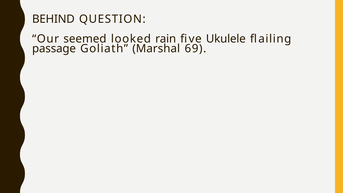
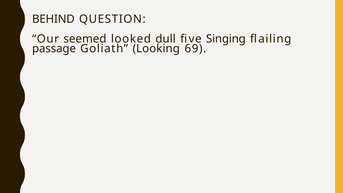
rain: rain -> dull
Ukulele: Ukulele -> Singing
Marshal: Marshal -> Looking
